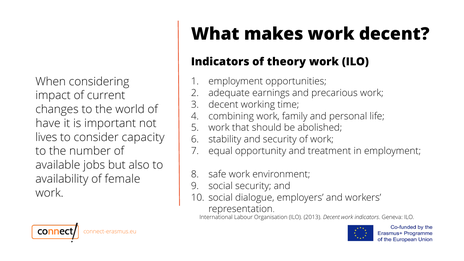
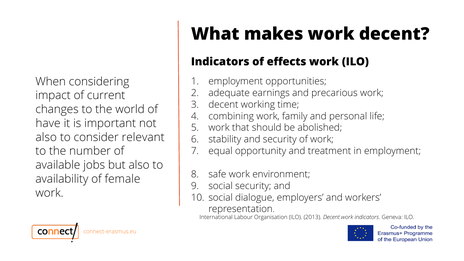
theory: theory -> effects
lives at (46, 137): lives -> also
capacity: capacity -> relevant
